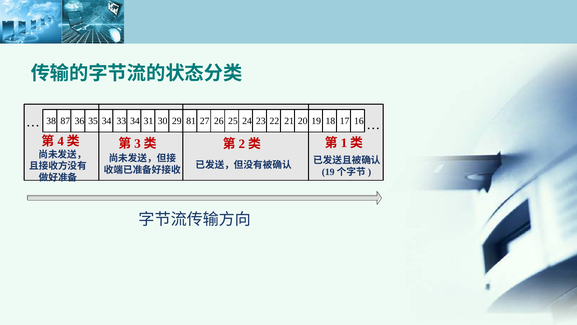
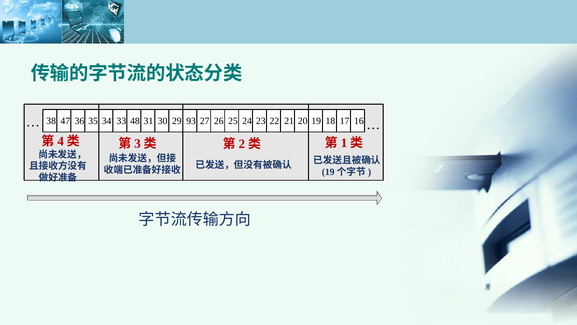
87: 87 -> 47
33 34: 34 -> 48
81: 81 -> 93
